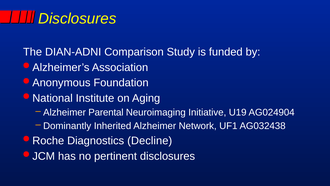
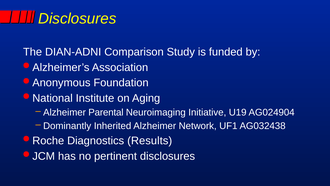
Decline: Decline -> Results
